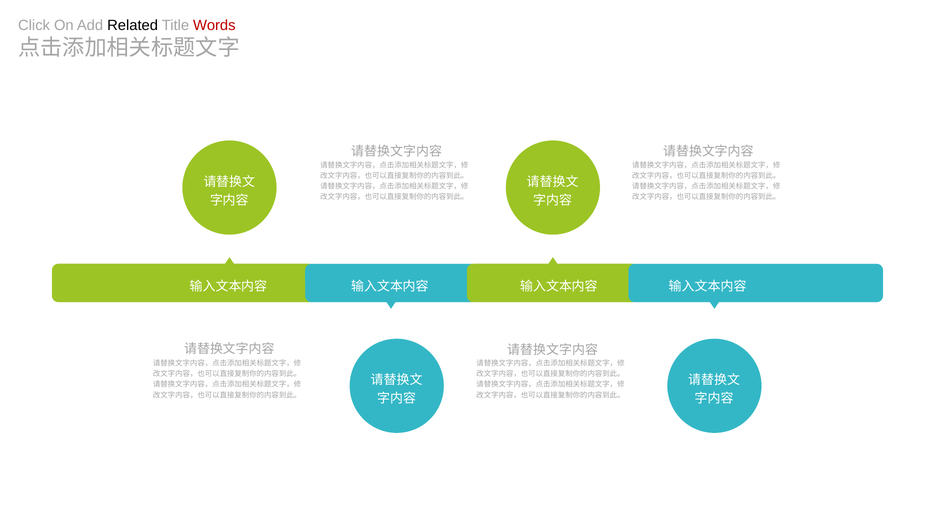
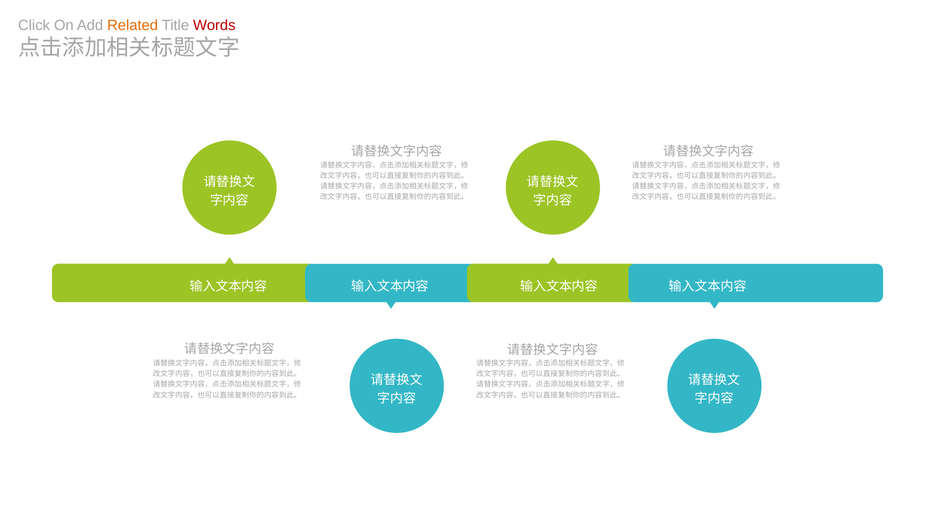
Related colour: black -> orange
